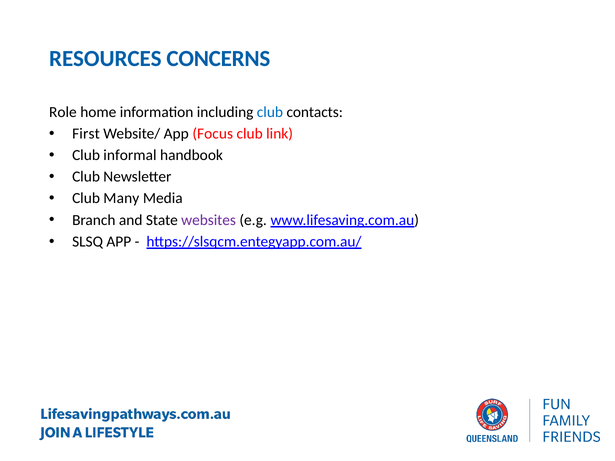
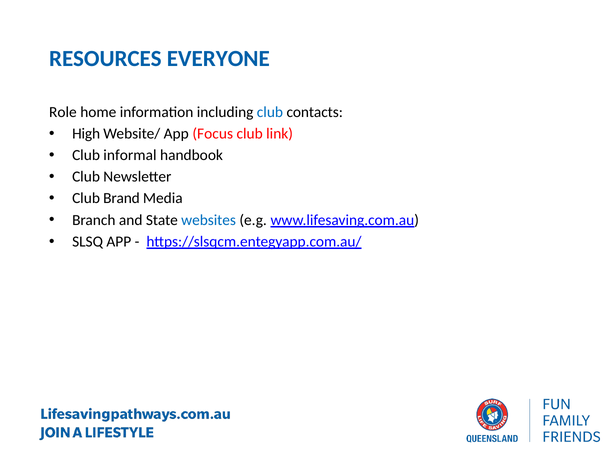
CONCERNS: CONCERNS -> EVERYONE
First: First -> High
Many: Many -> Brand
websites colour: purple -> blue
